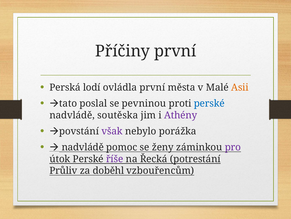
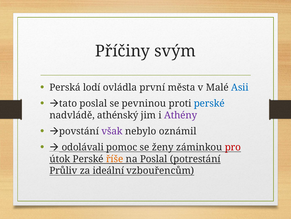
Příčiny první: první -> svým
Asii colour: orange -> blue
soutěska: soutěska -> athénský
porážka: porážka -> oznámil
nadvládě at (83, 147): nadvládě -> odolávali
pro colour: purple -> red
říše colour: purple -> orange
na Řecká: Řecká -> Poslal
doběhl: doběhl -> ideální
